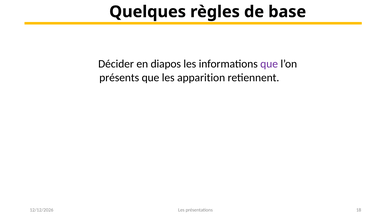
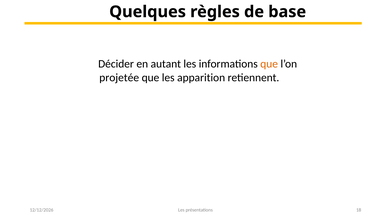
diapos: diapos -> autant
que at (269, 64) colour: purple -> orange
présents: présents -> projetée
